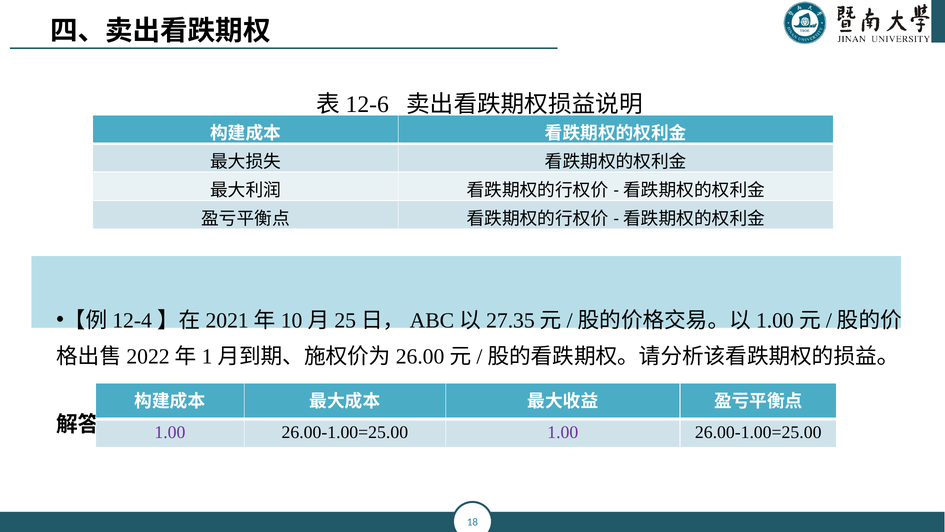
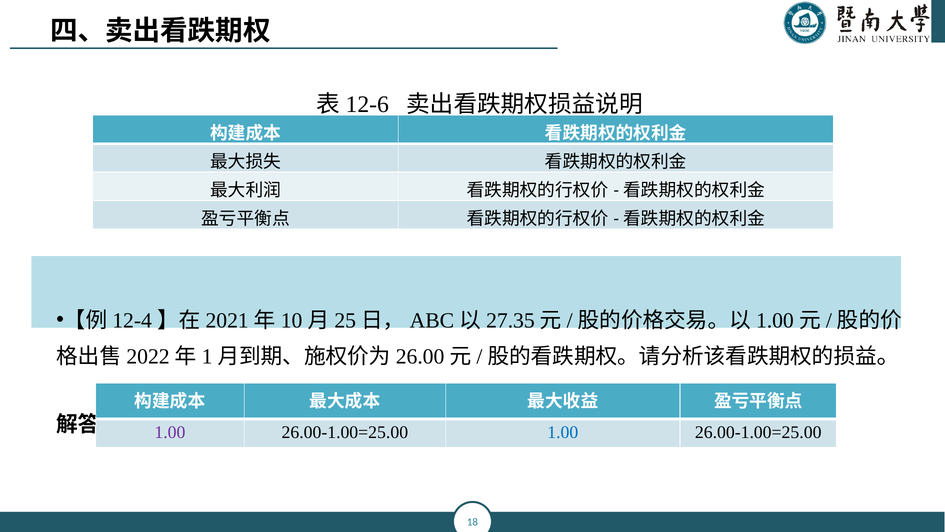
1.00 at (563, 432) colour: purple -> blue
